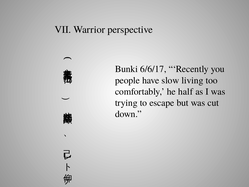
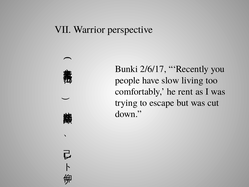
6/6/17: 6/6/17 -> 2/6/17
half: half -> rent
